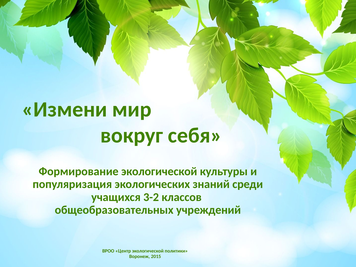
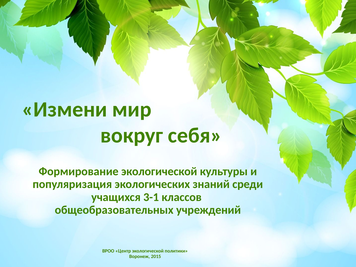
3-2: 3-2 -> 3-1
